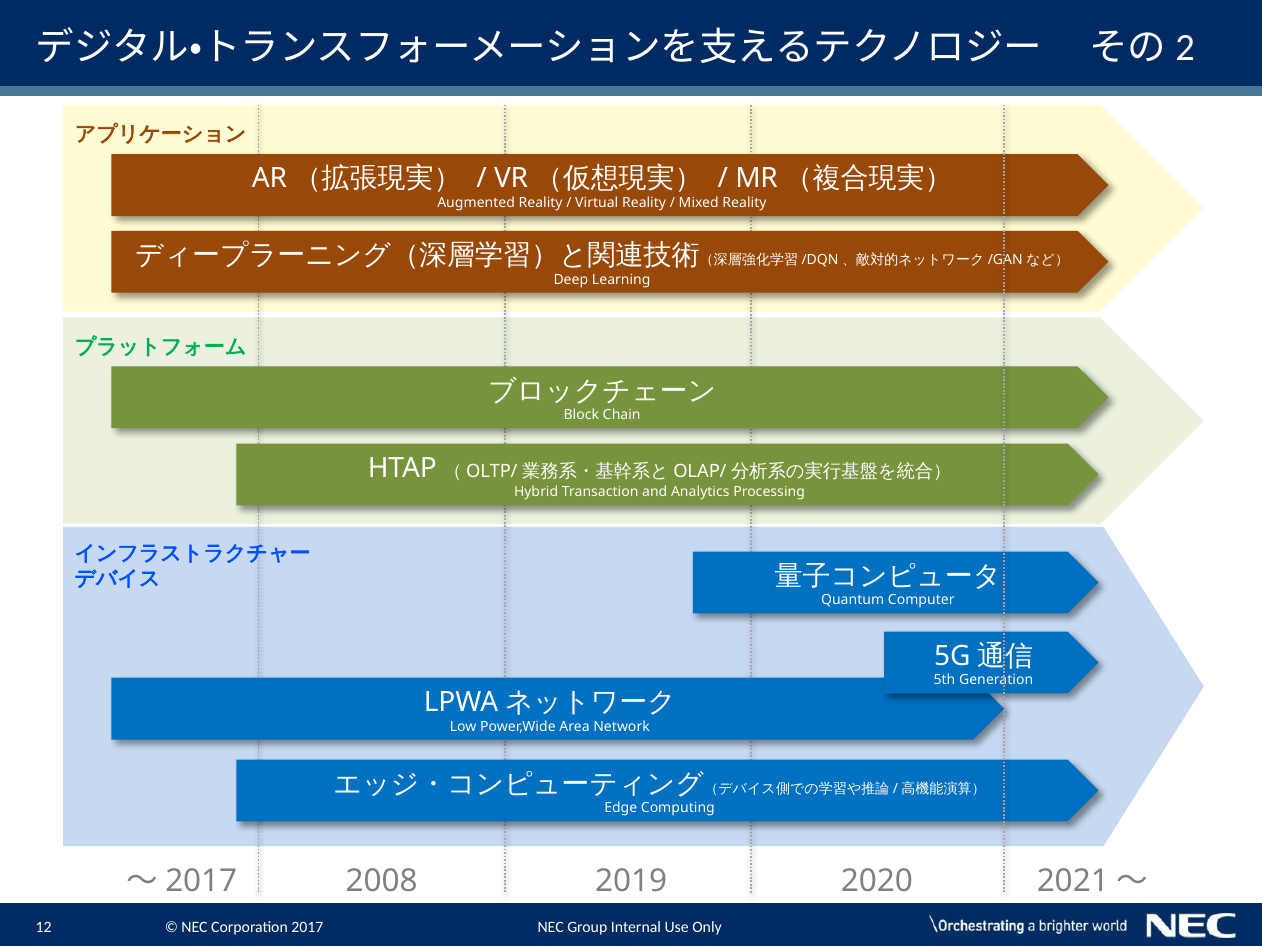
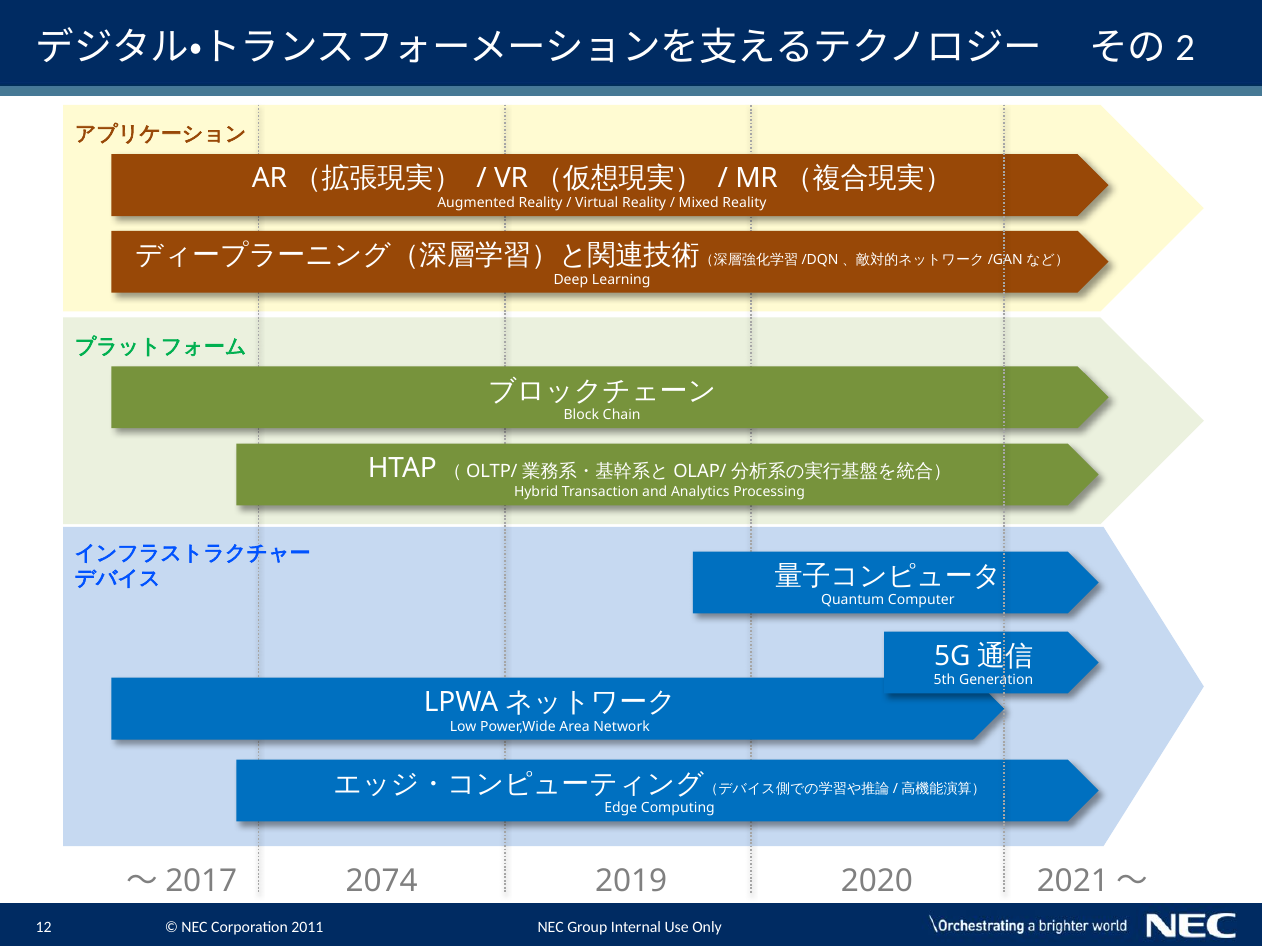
2008: 2008 -> 2074
2017: 2017 -> 2011
